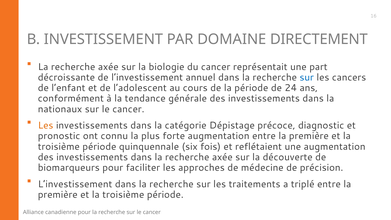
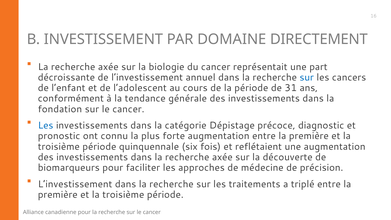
24: 24 -> 31
nationaux: nationaux -> fondation
Les at (46, 125) colour: orange -> blue
